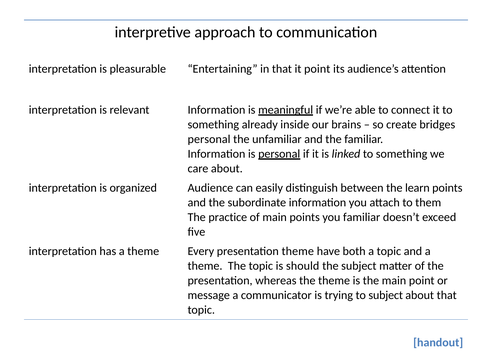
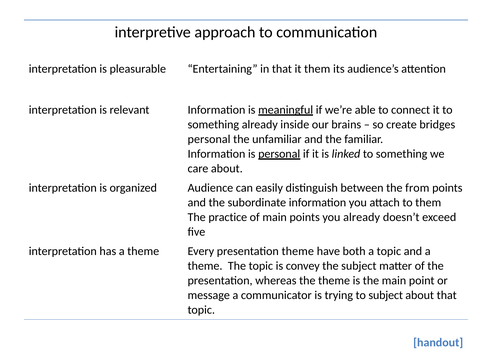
it point: point -> them
learn: learn -> from
you familiar: familiar -> already
should: should -> convey
